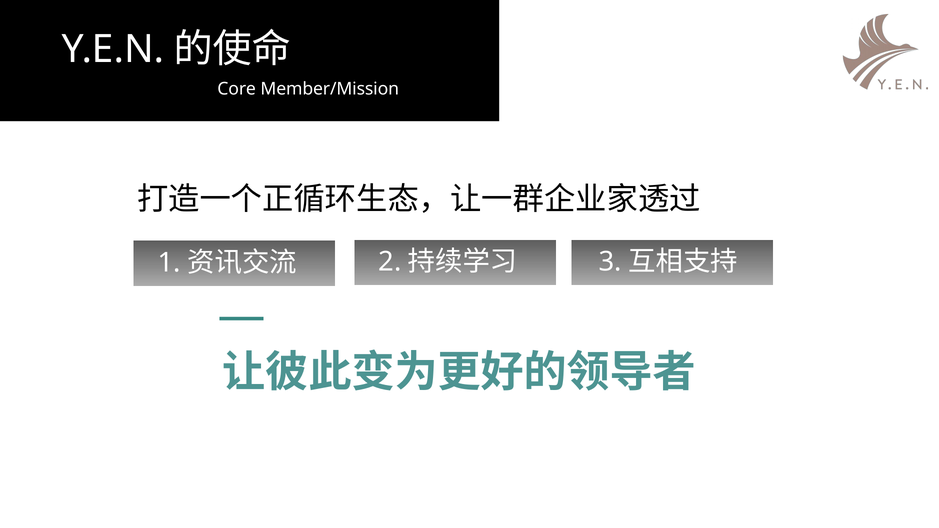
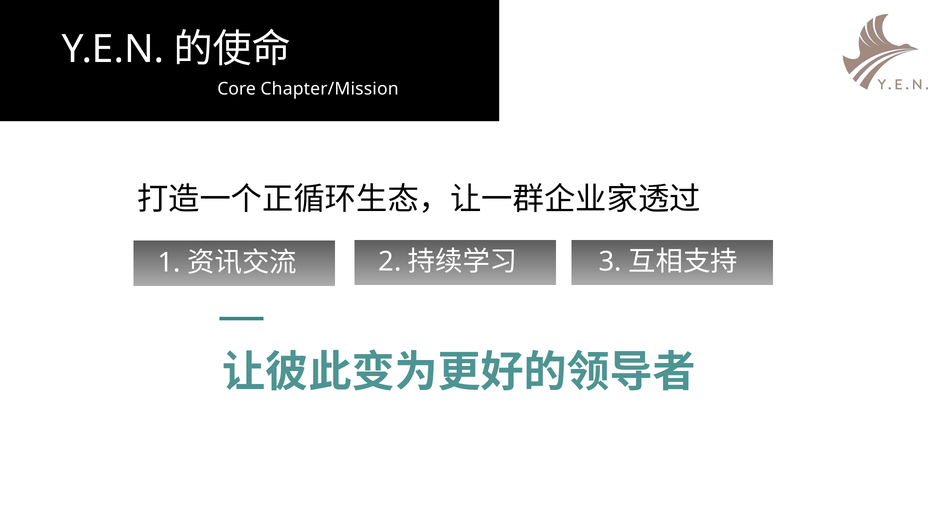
Member/Mission: Member/Mission -> Chapter/Mission
